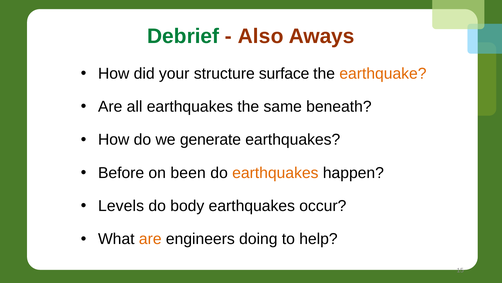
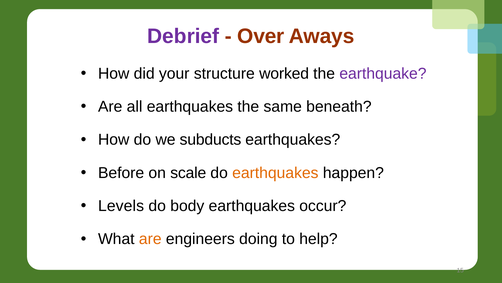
Debrief colour: green -> purple
Also: Also -> Over
surface: surface -> worked
earthquake colour: orange -> purple
generate: generate -> subducts
been: been -> scale
